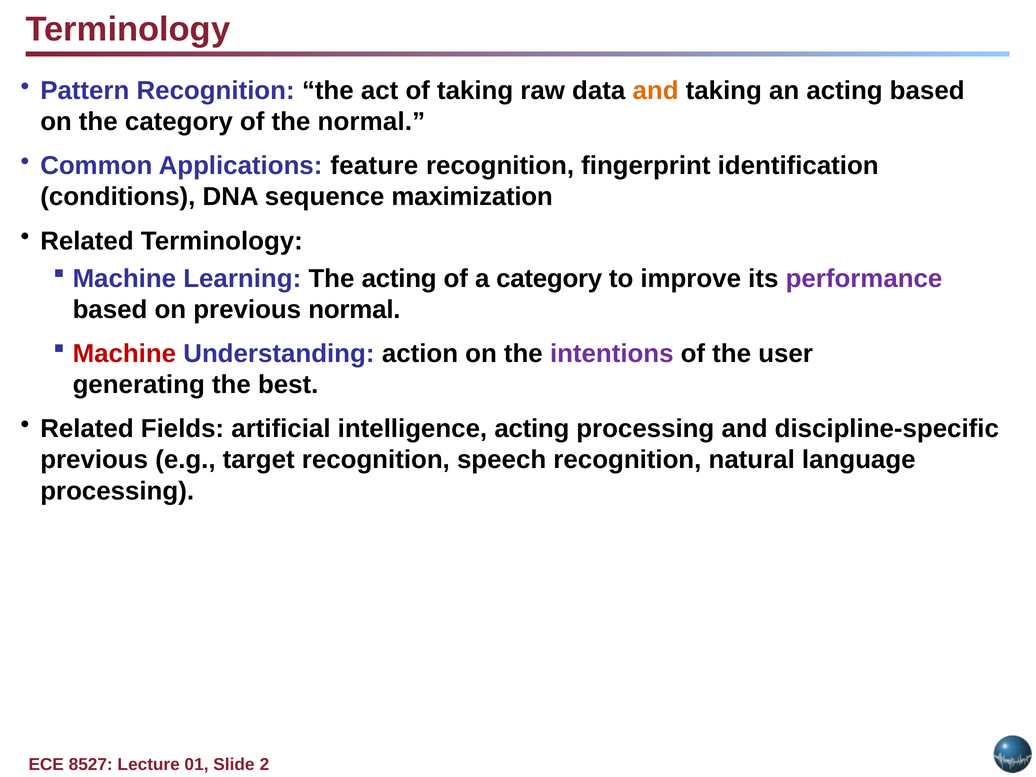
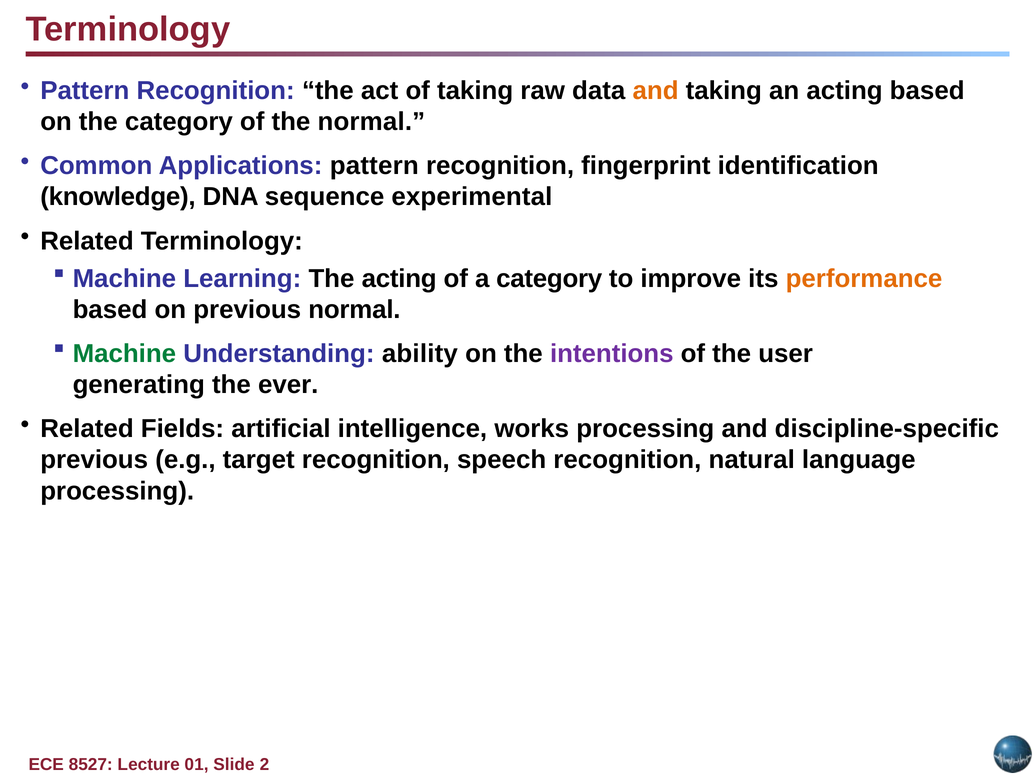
Applications feature: feature -> pattern
conditions: conditions -> knowledge
maximization: maximization -> experimental
performance colour: purple -> orange
Machine at (124, 354) colour: red -> green
action: action -> ability
best: best -> ever
intelligence acting: acting -> works
